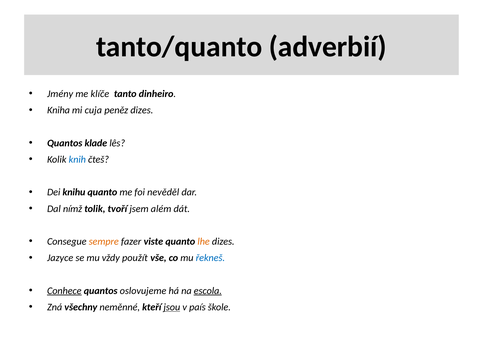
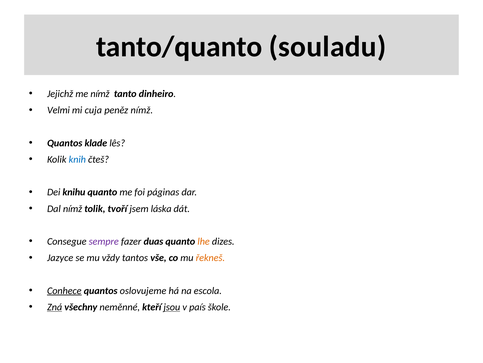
adverbií: adverbií -> souladu
Jmény: Jmény -> Jejichž
me klíče: klíče -> nímž
Kniha: Kniha -> Velmi
peněz dizes: dizes -> nímž
nevěděl: nevěděl -> páginas
além: além -> láska
sempre colour: orange -> purple
viste: viste -> duas
použít: použít -> tantos
řekneš colour: blue -> orange
escola underline: present -> none
Zná underline: none -> present
